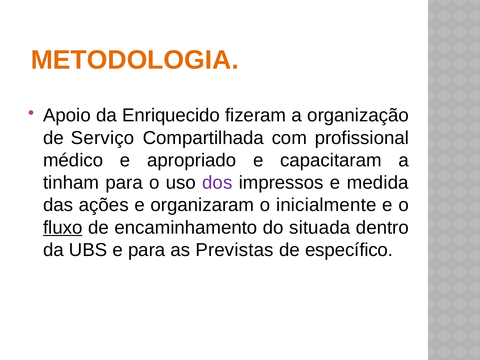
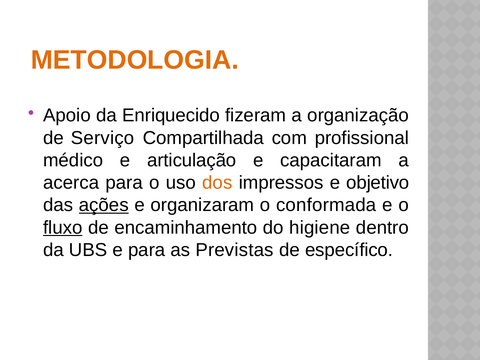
apropriado: apropriado -> articulação
tinham: tinham -> acerca
dos colour: purple -> orange
medida: medida -> objetivo
ações underline: none -> present
inicialmente: inicialmente -> conformada
situada: situada -> higiene
